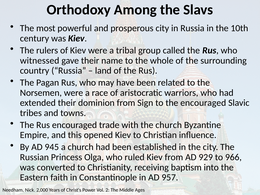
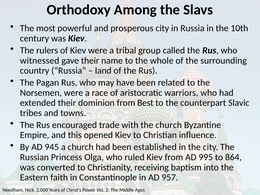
Sign: Sign -> Best
the encouraged: encouraged -> counterpart
929: 929 -> 995
966: 966 -> 864
